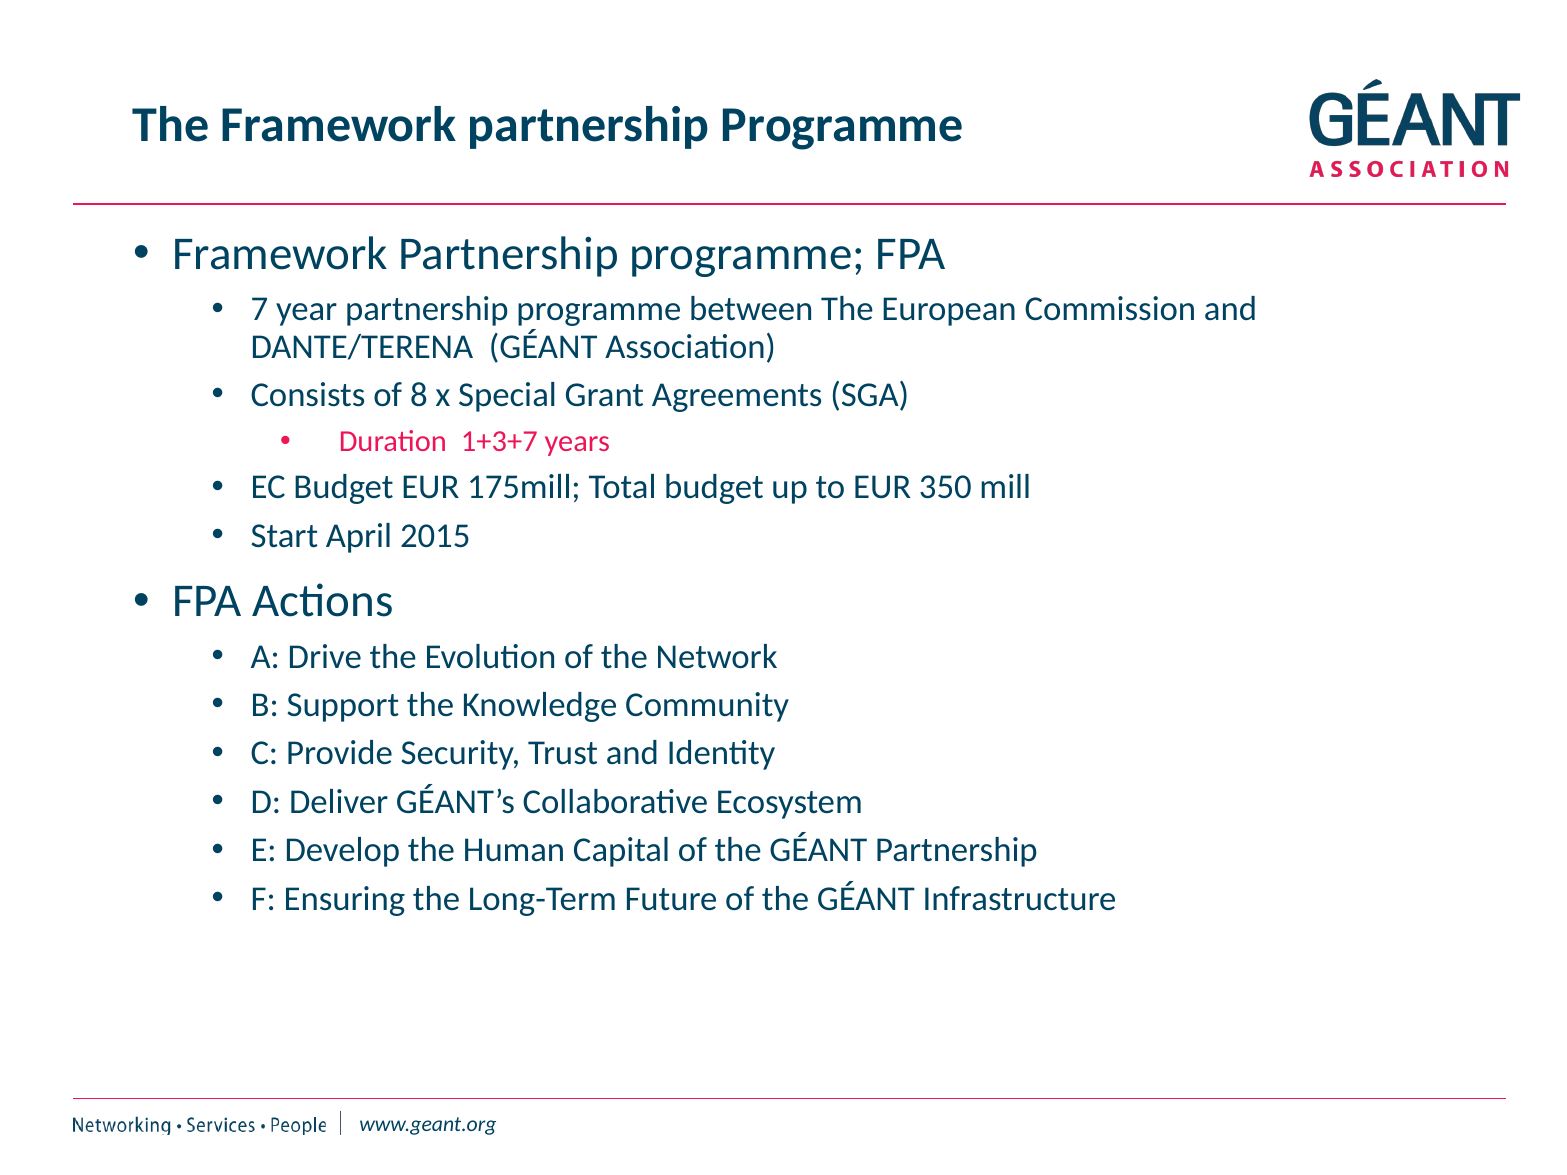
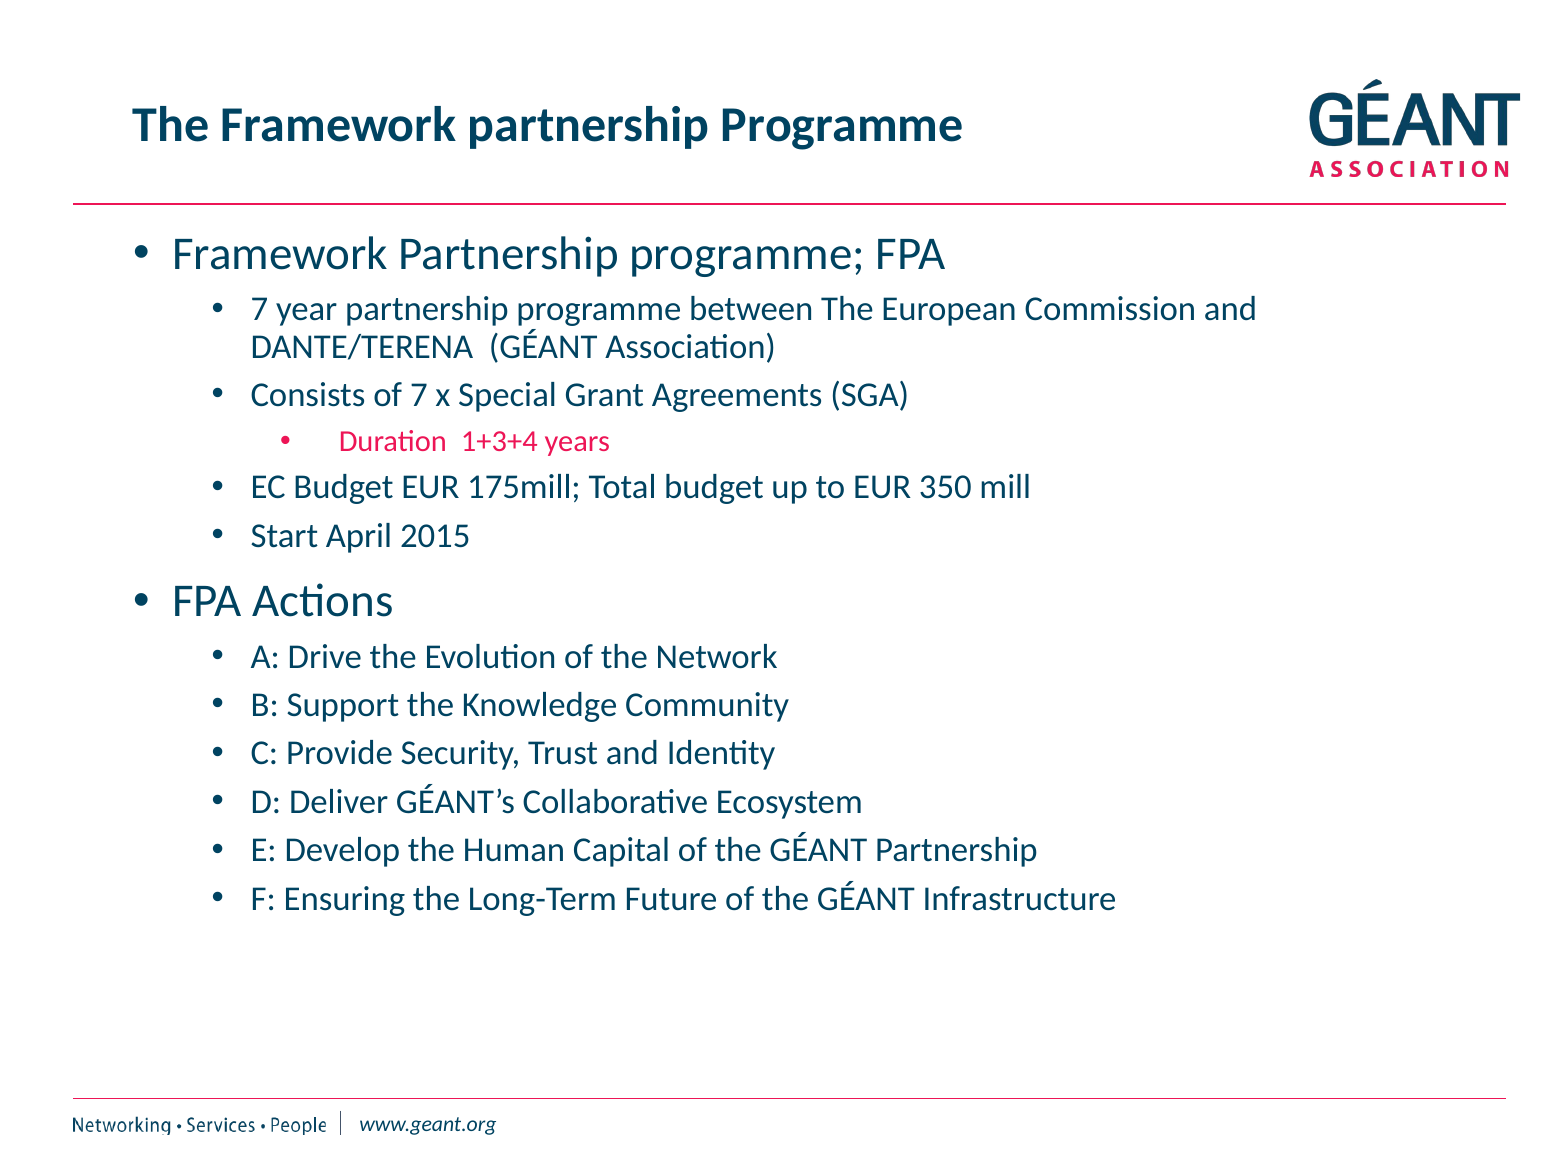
of 8: 8 -> 7
1+3+7: 1+3+7 -> 1+3+4
